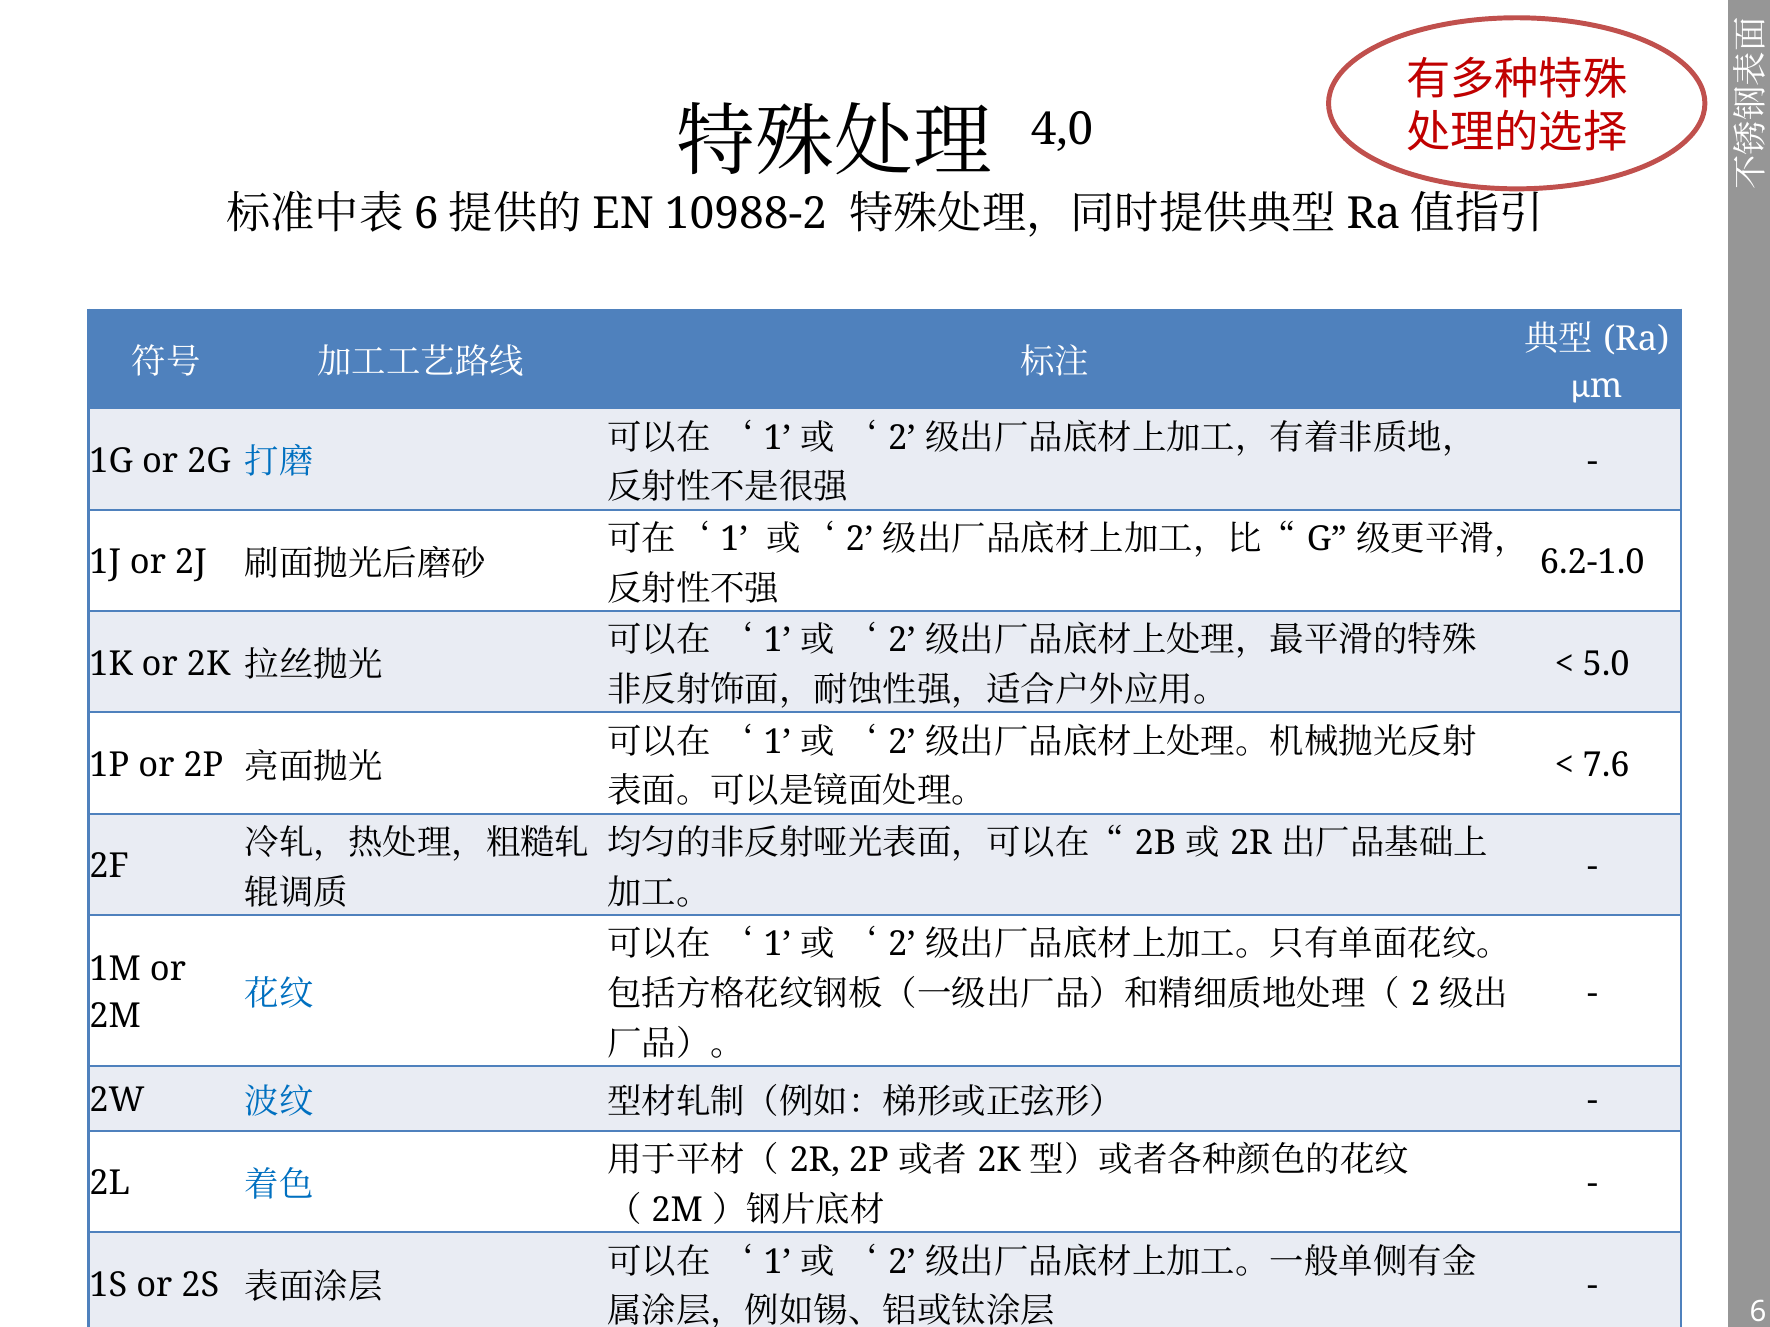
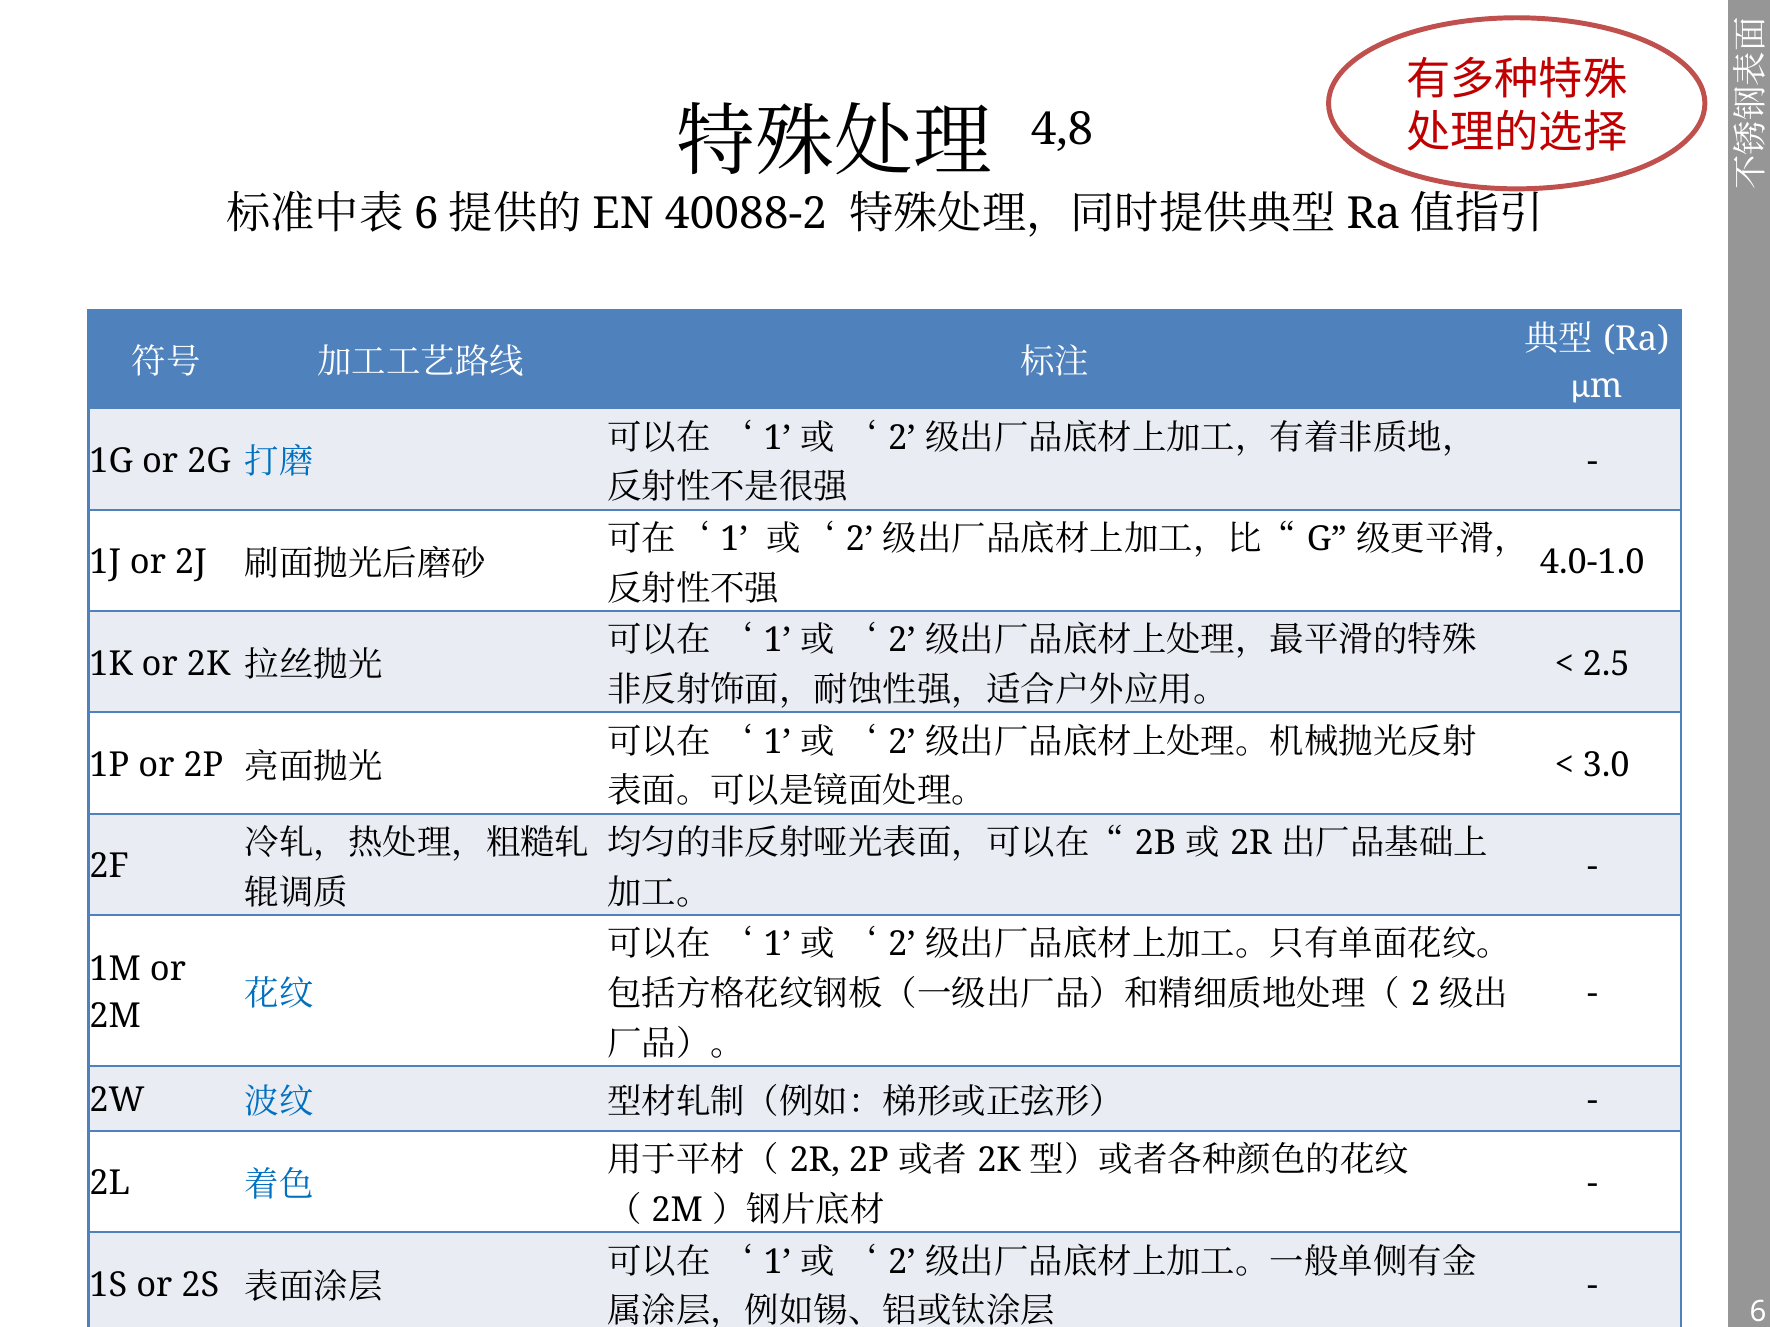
4,0: 4,0 -> 4,8
10988-2: 10988-2 -> 40088-2
6.2-1.0: 6.2-1.0 -> 4.0-1.0
5.0: 5.0 -> 2.5
7.6: 7.6 -> 3.0
